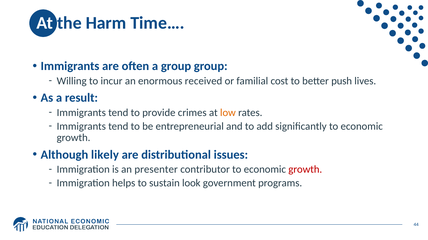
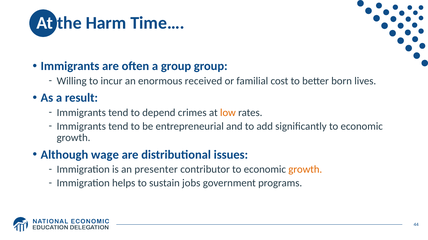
push: push -> born
provide: provide -> depend
likely: likely -> wage
growth at (305, 170) colour: red -> orange
look: look -> jobs
